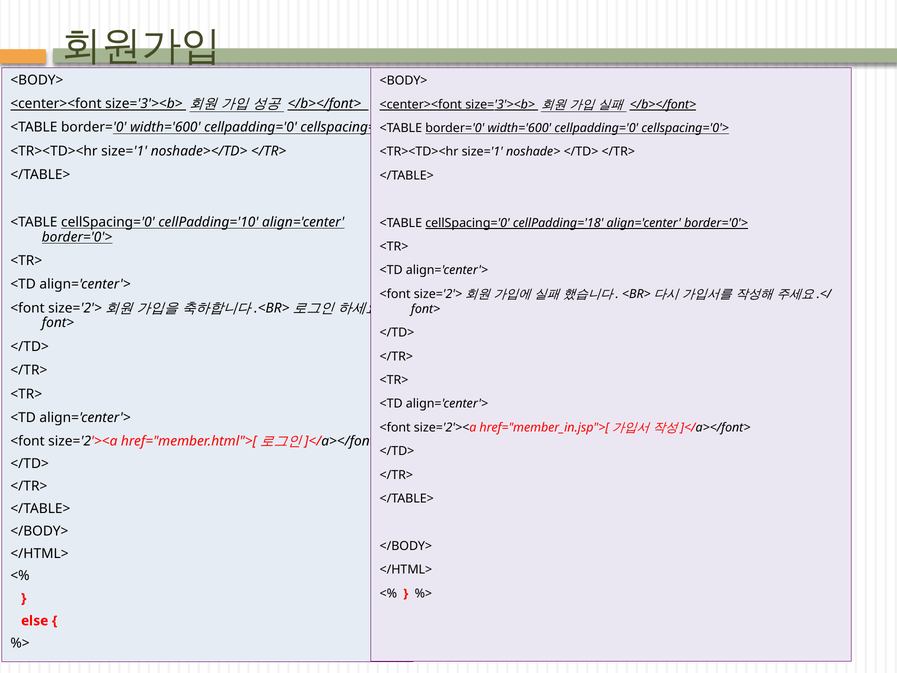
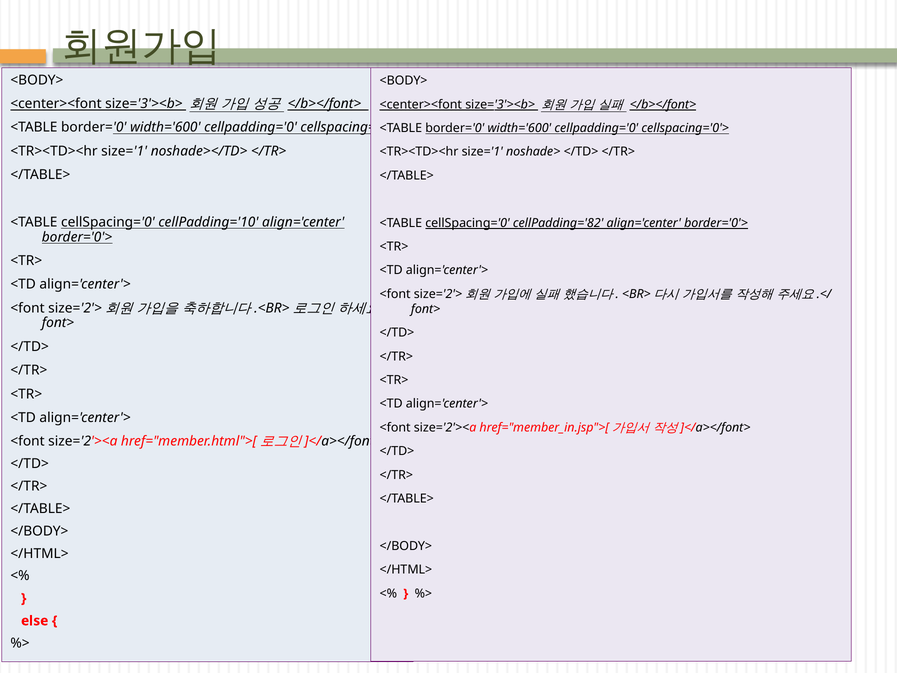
cellPadding='18: cellPadding='18 -> cellPadding='82
